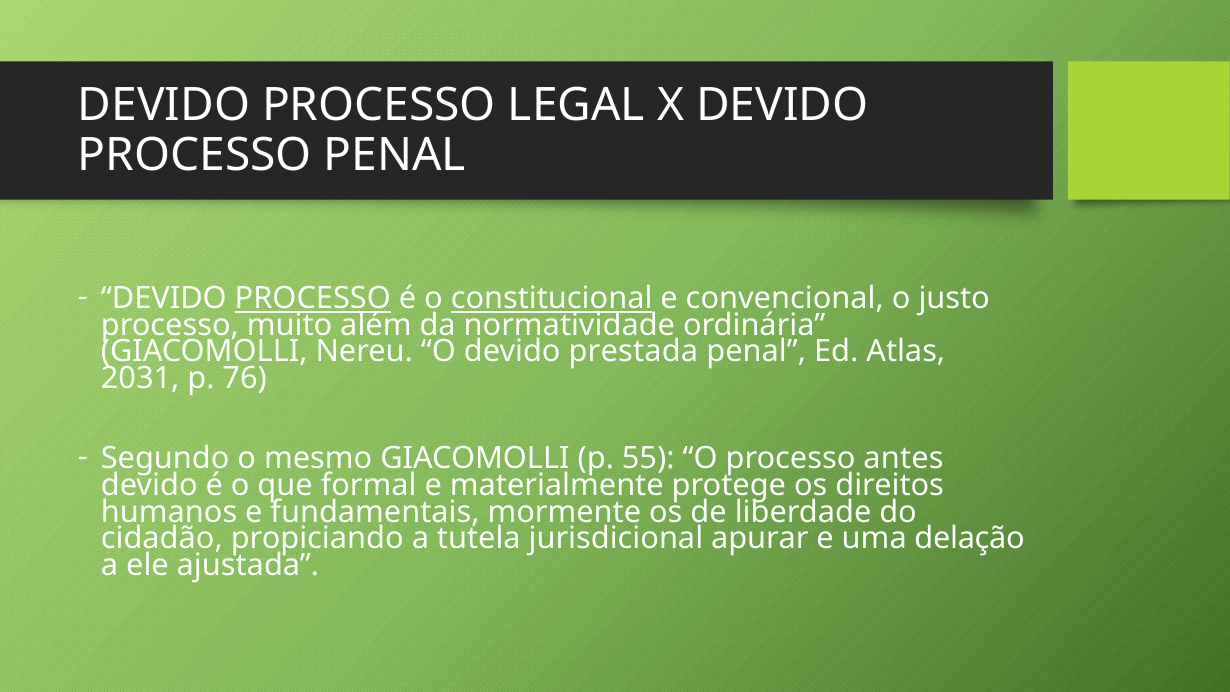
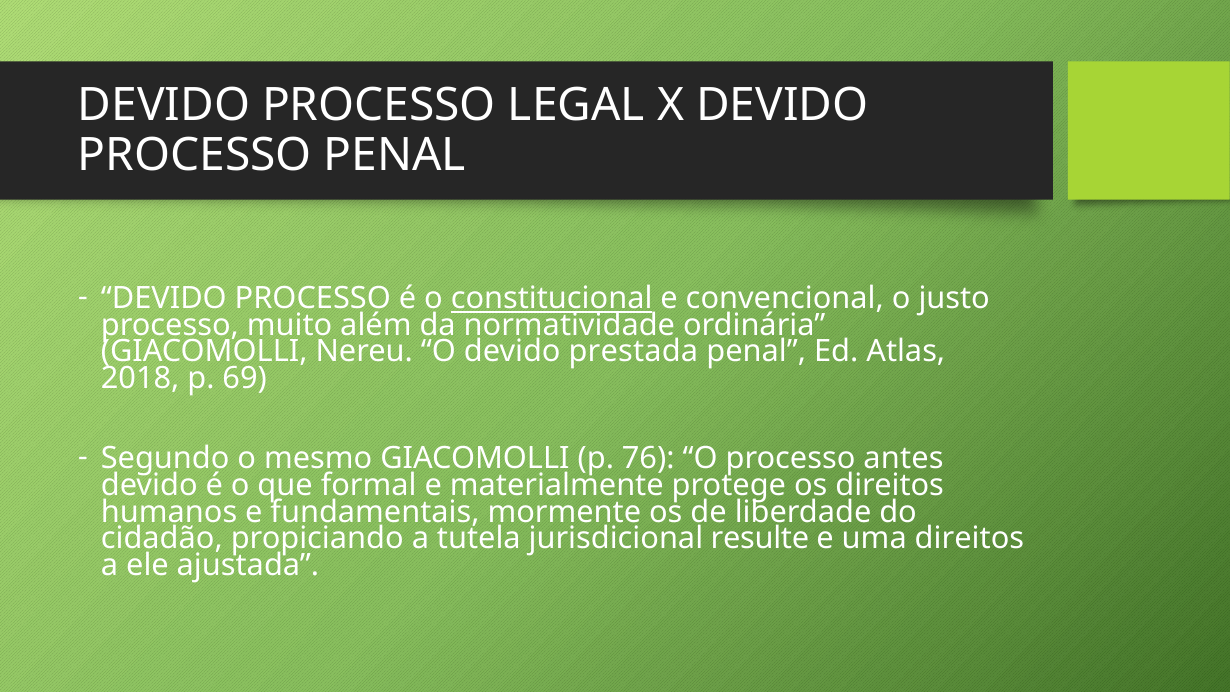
PROCESSO at (313, 299) underline: present -> none
2031: 2031 -> 2018
76: 76 -> 69
55: 55 -> 76
apurar: apurar -> resulte
uma delação: delação -> direitos
